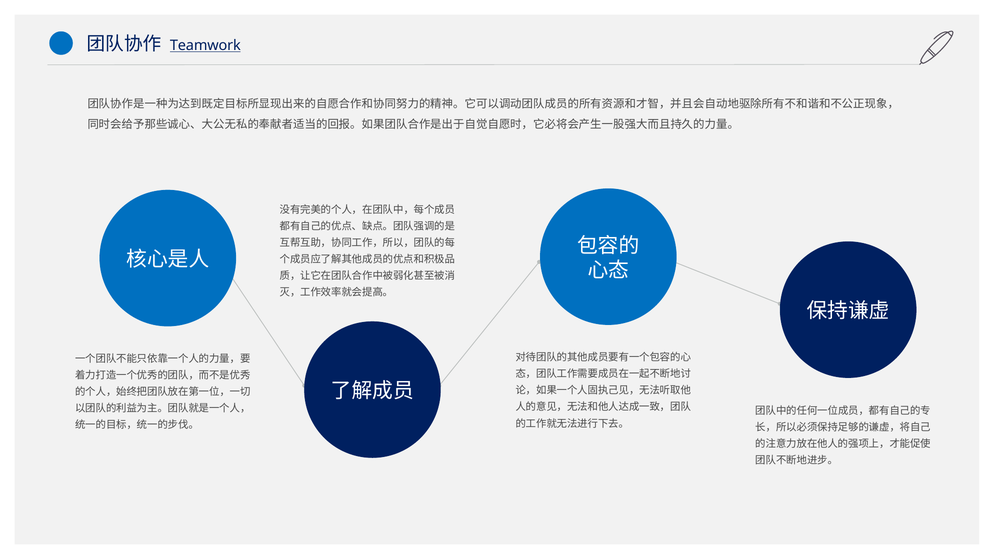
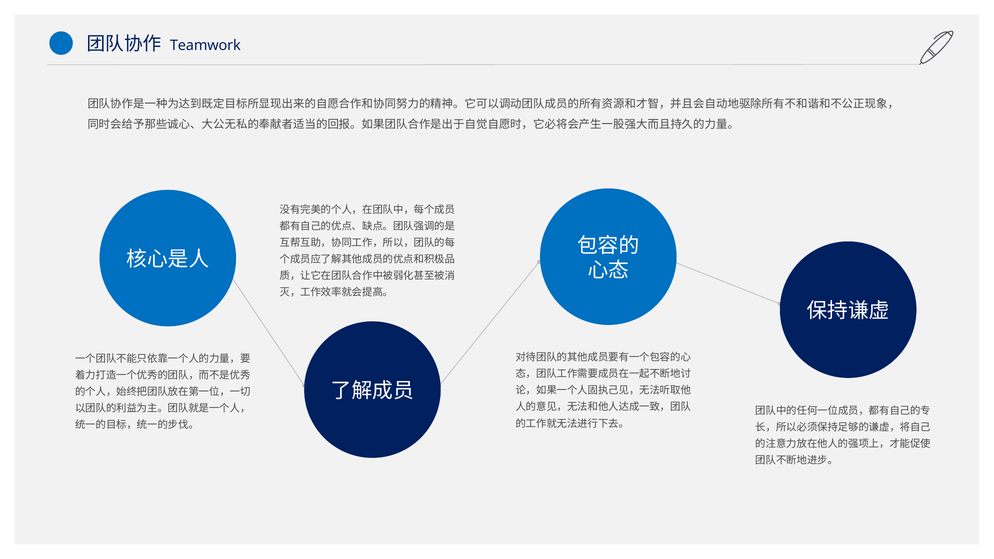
Teamwork underline: present -> none
